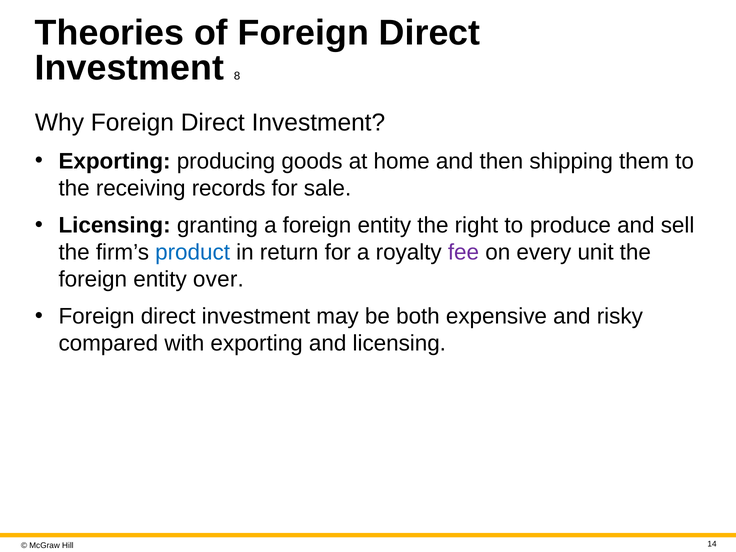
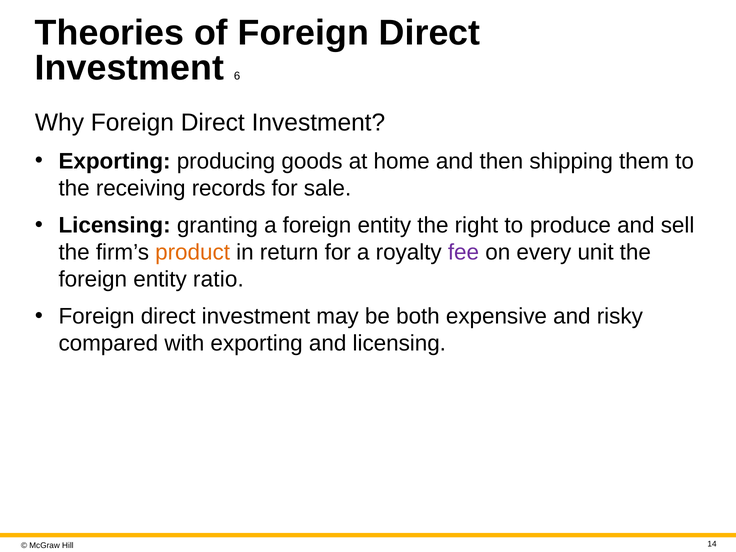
8: 8 -> 6
product colour: blue -> orange
over: over -> ratio
